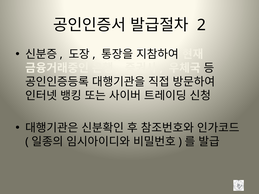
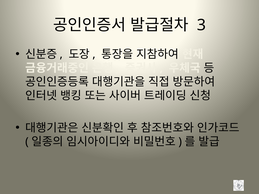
2: 2 -> 3
